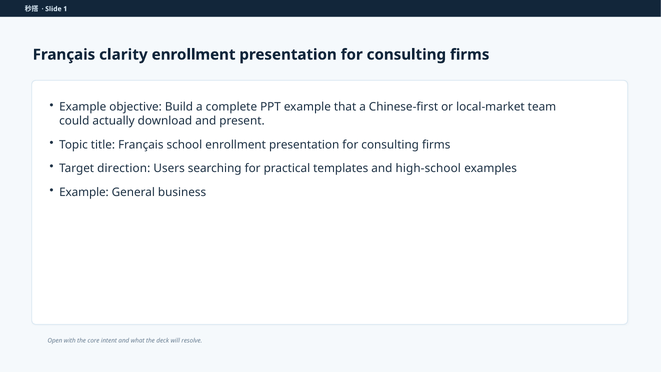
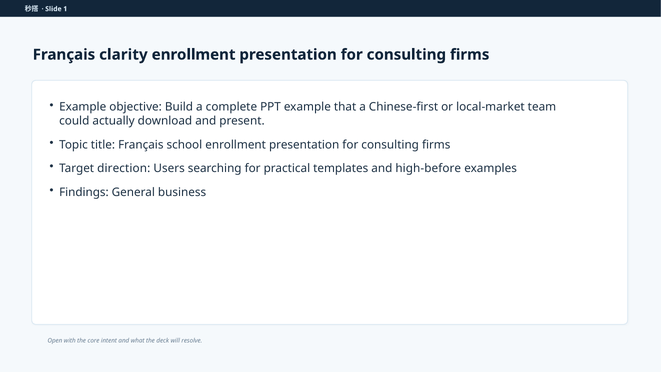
high-school: high-school -> high-before
Example at (84, 192): Example -> Findings
